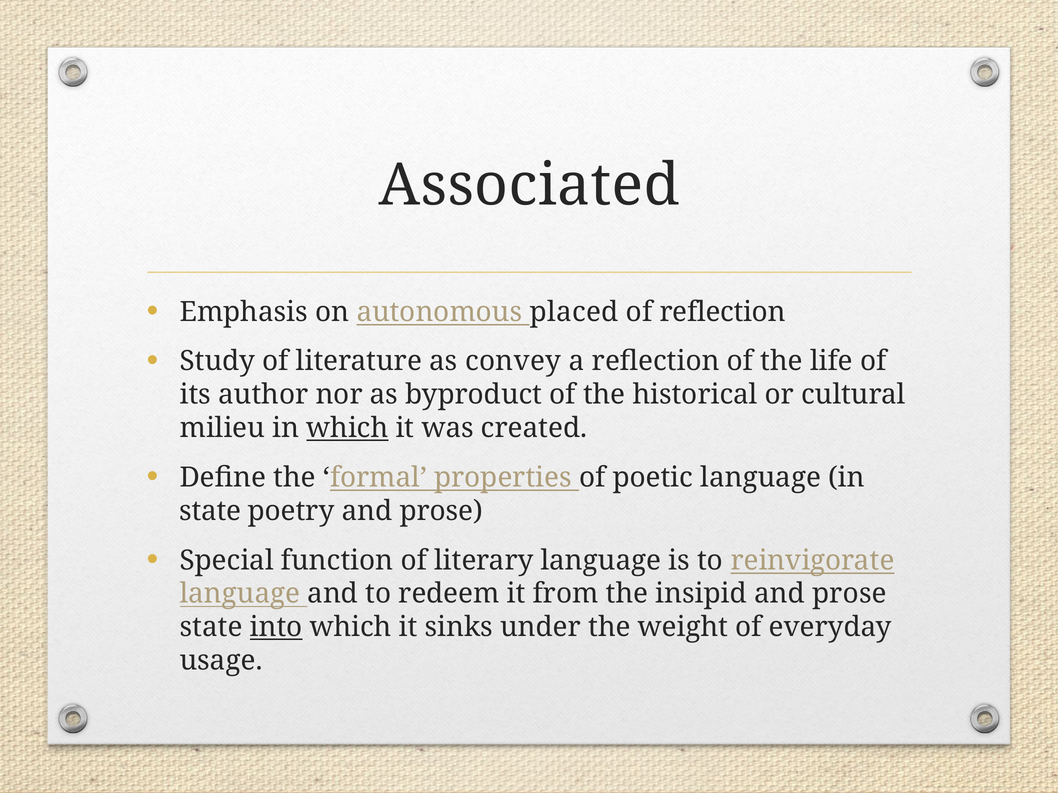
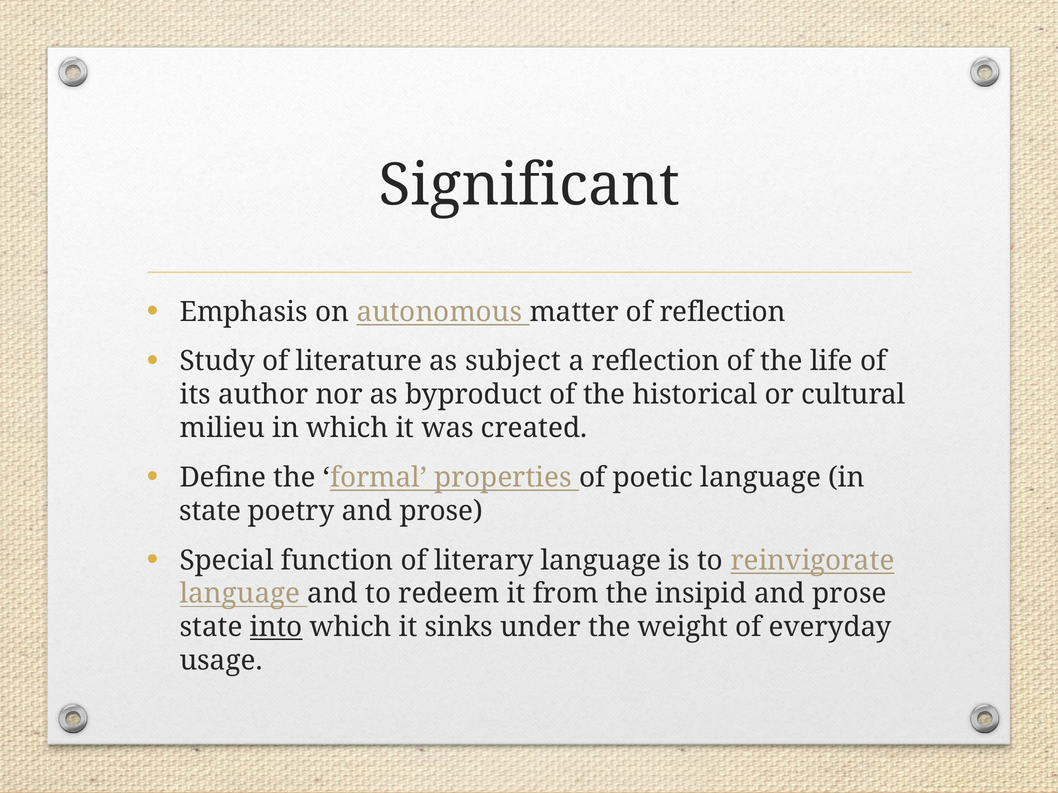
Associated: Associated -> Significant
placed: placed -> matter
convey: convey -> subject
which at (347, 428) underline: present -> none
